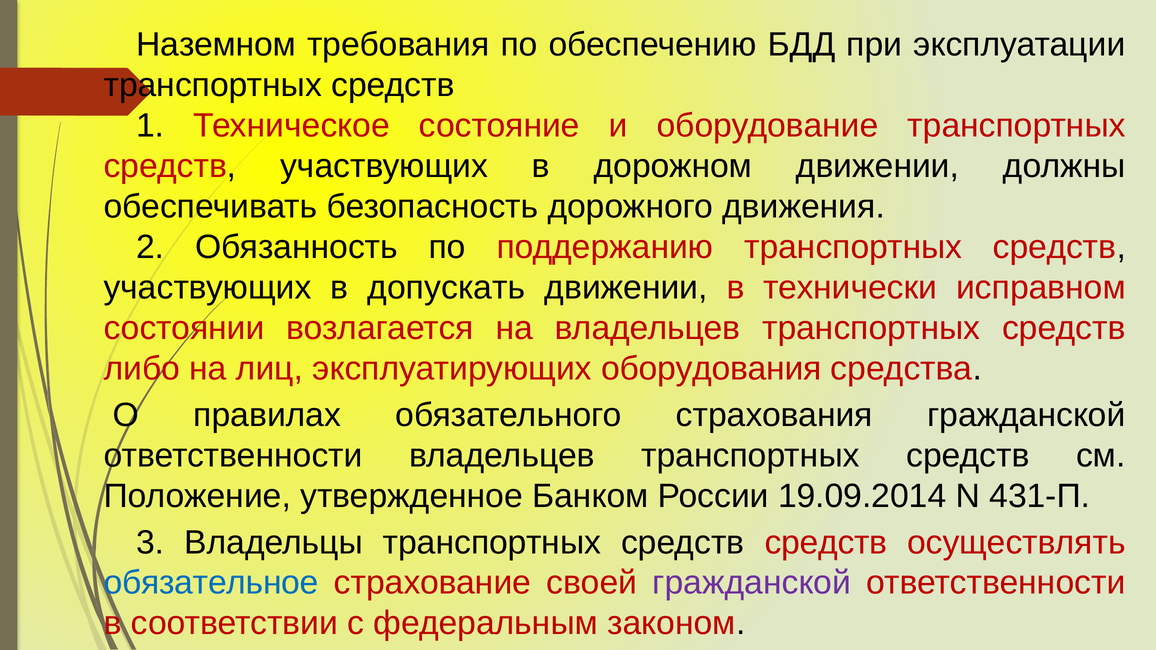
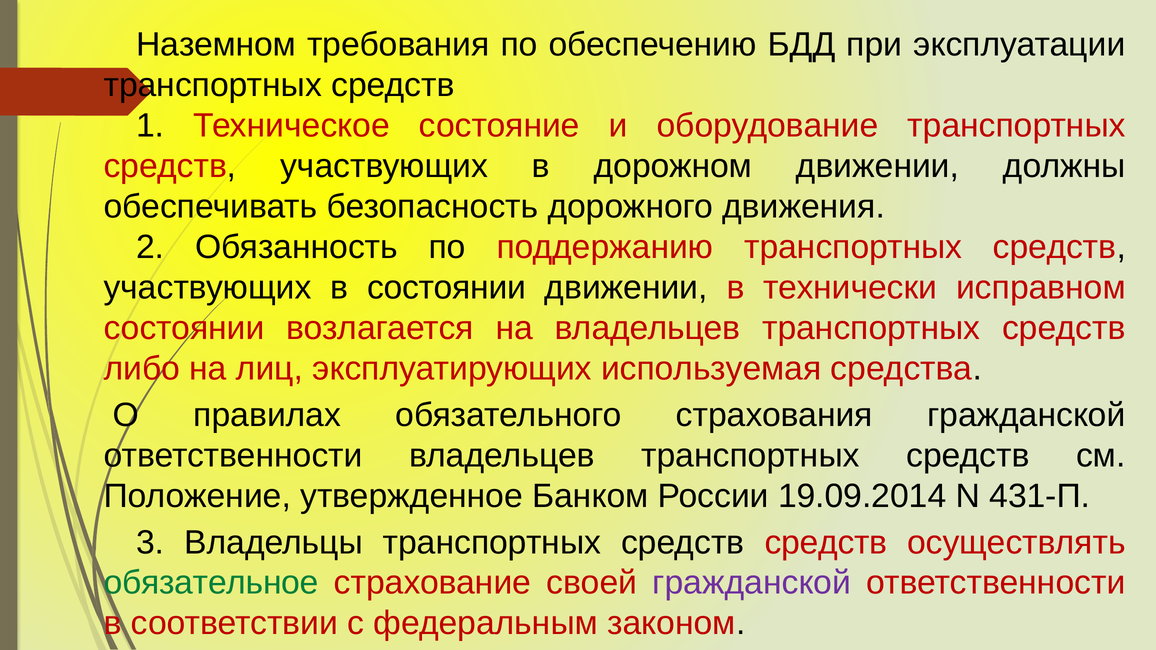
в допускать: допускать -> состоянии
оборудования: оборудования -> используемая
обязательное colour: blue -> green
